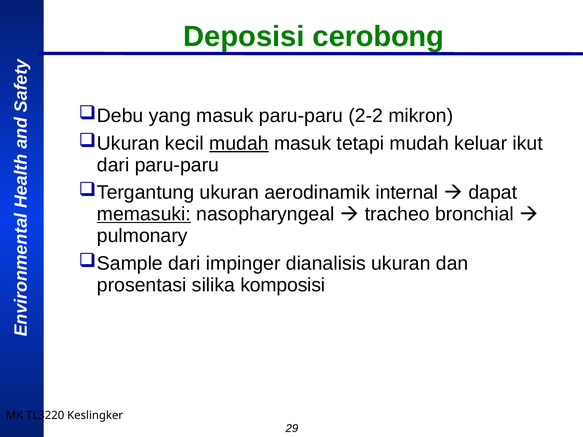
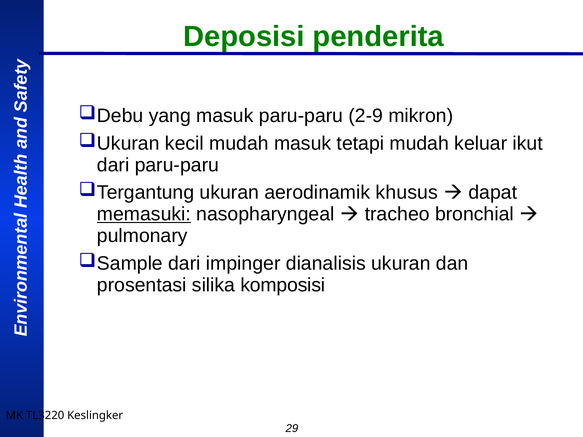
cerobong: cerobong -> penderita
2-2: 2-2 -> 2-9
mudah at (239, 143) underline: present -> none
internal: internal -> khusus
